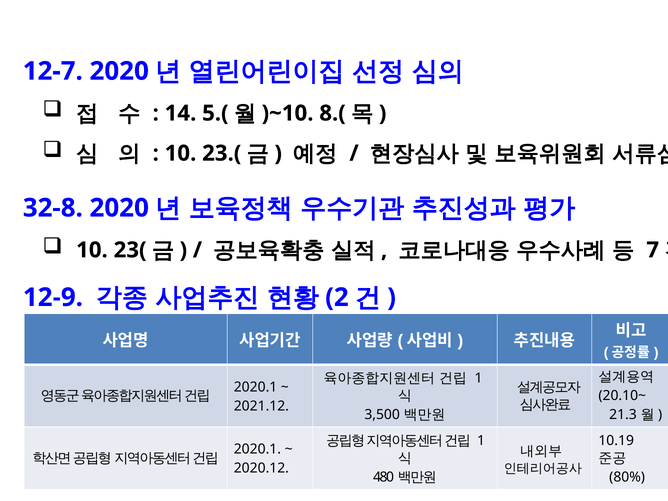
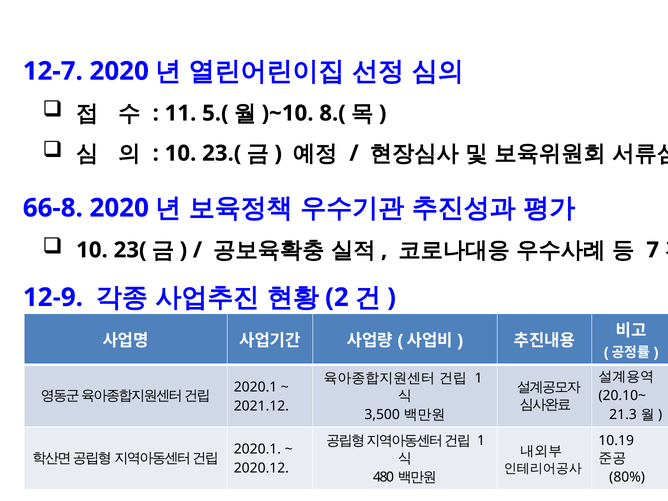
14: 14 -> 11
32-8: 32-8 -> 66-8
